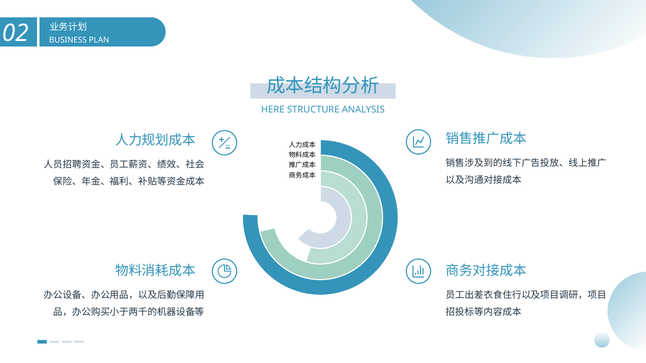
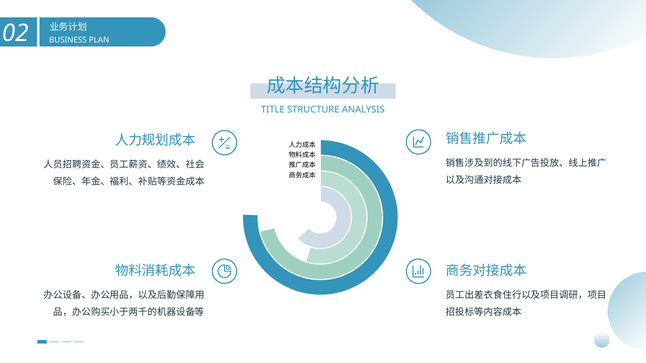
HERE: HERE -> TITLE
